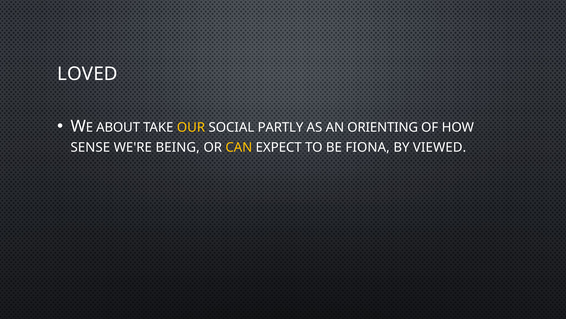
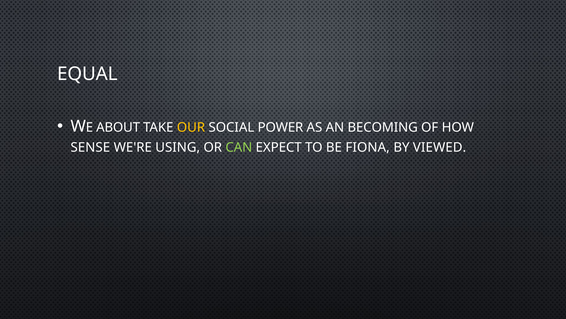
LOVED: LOVED -> EQUAL
PARTLY: PARTLY -> POWER
ORIENTING: ORIENTING -> BECOMING
BEING: BEING -> USING
CAN colour: yellow -> light green
